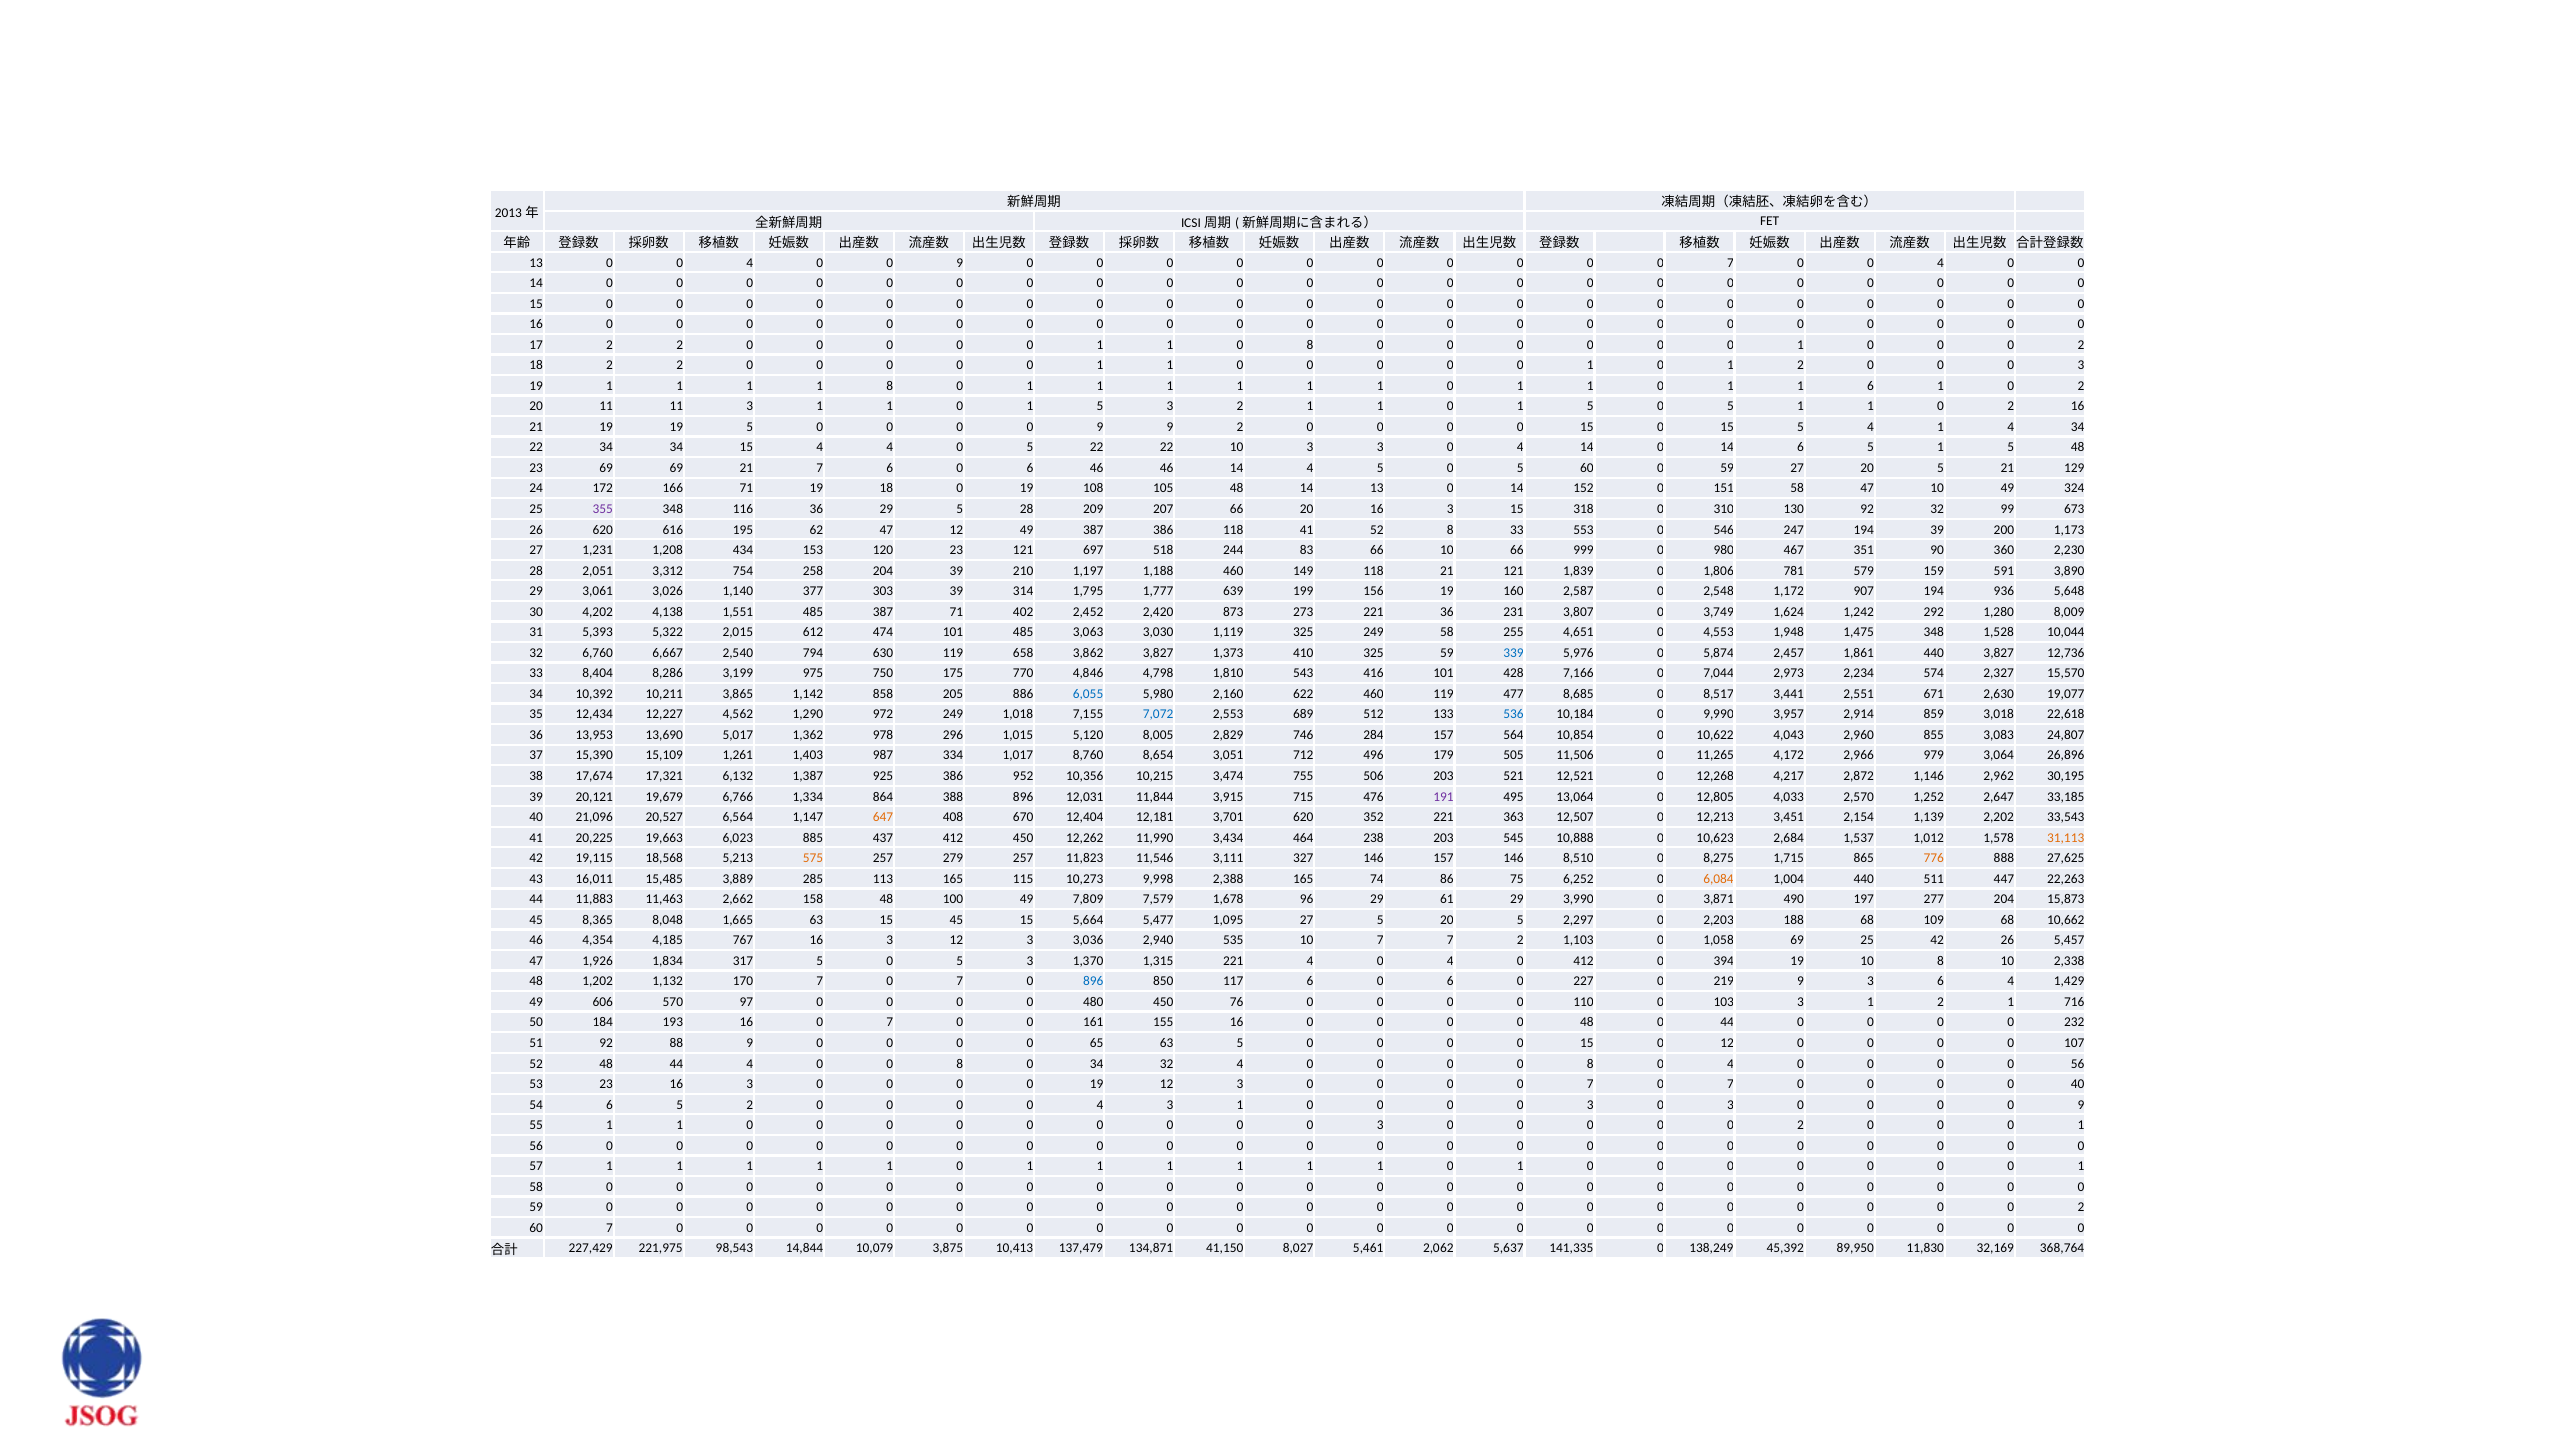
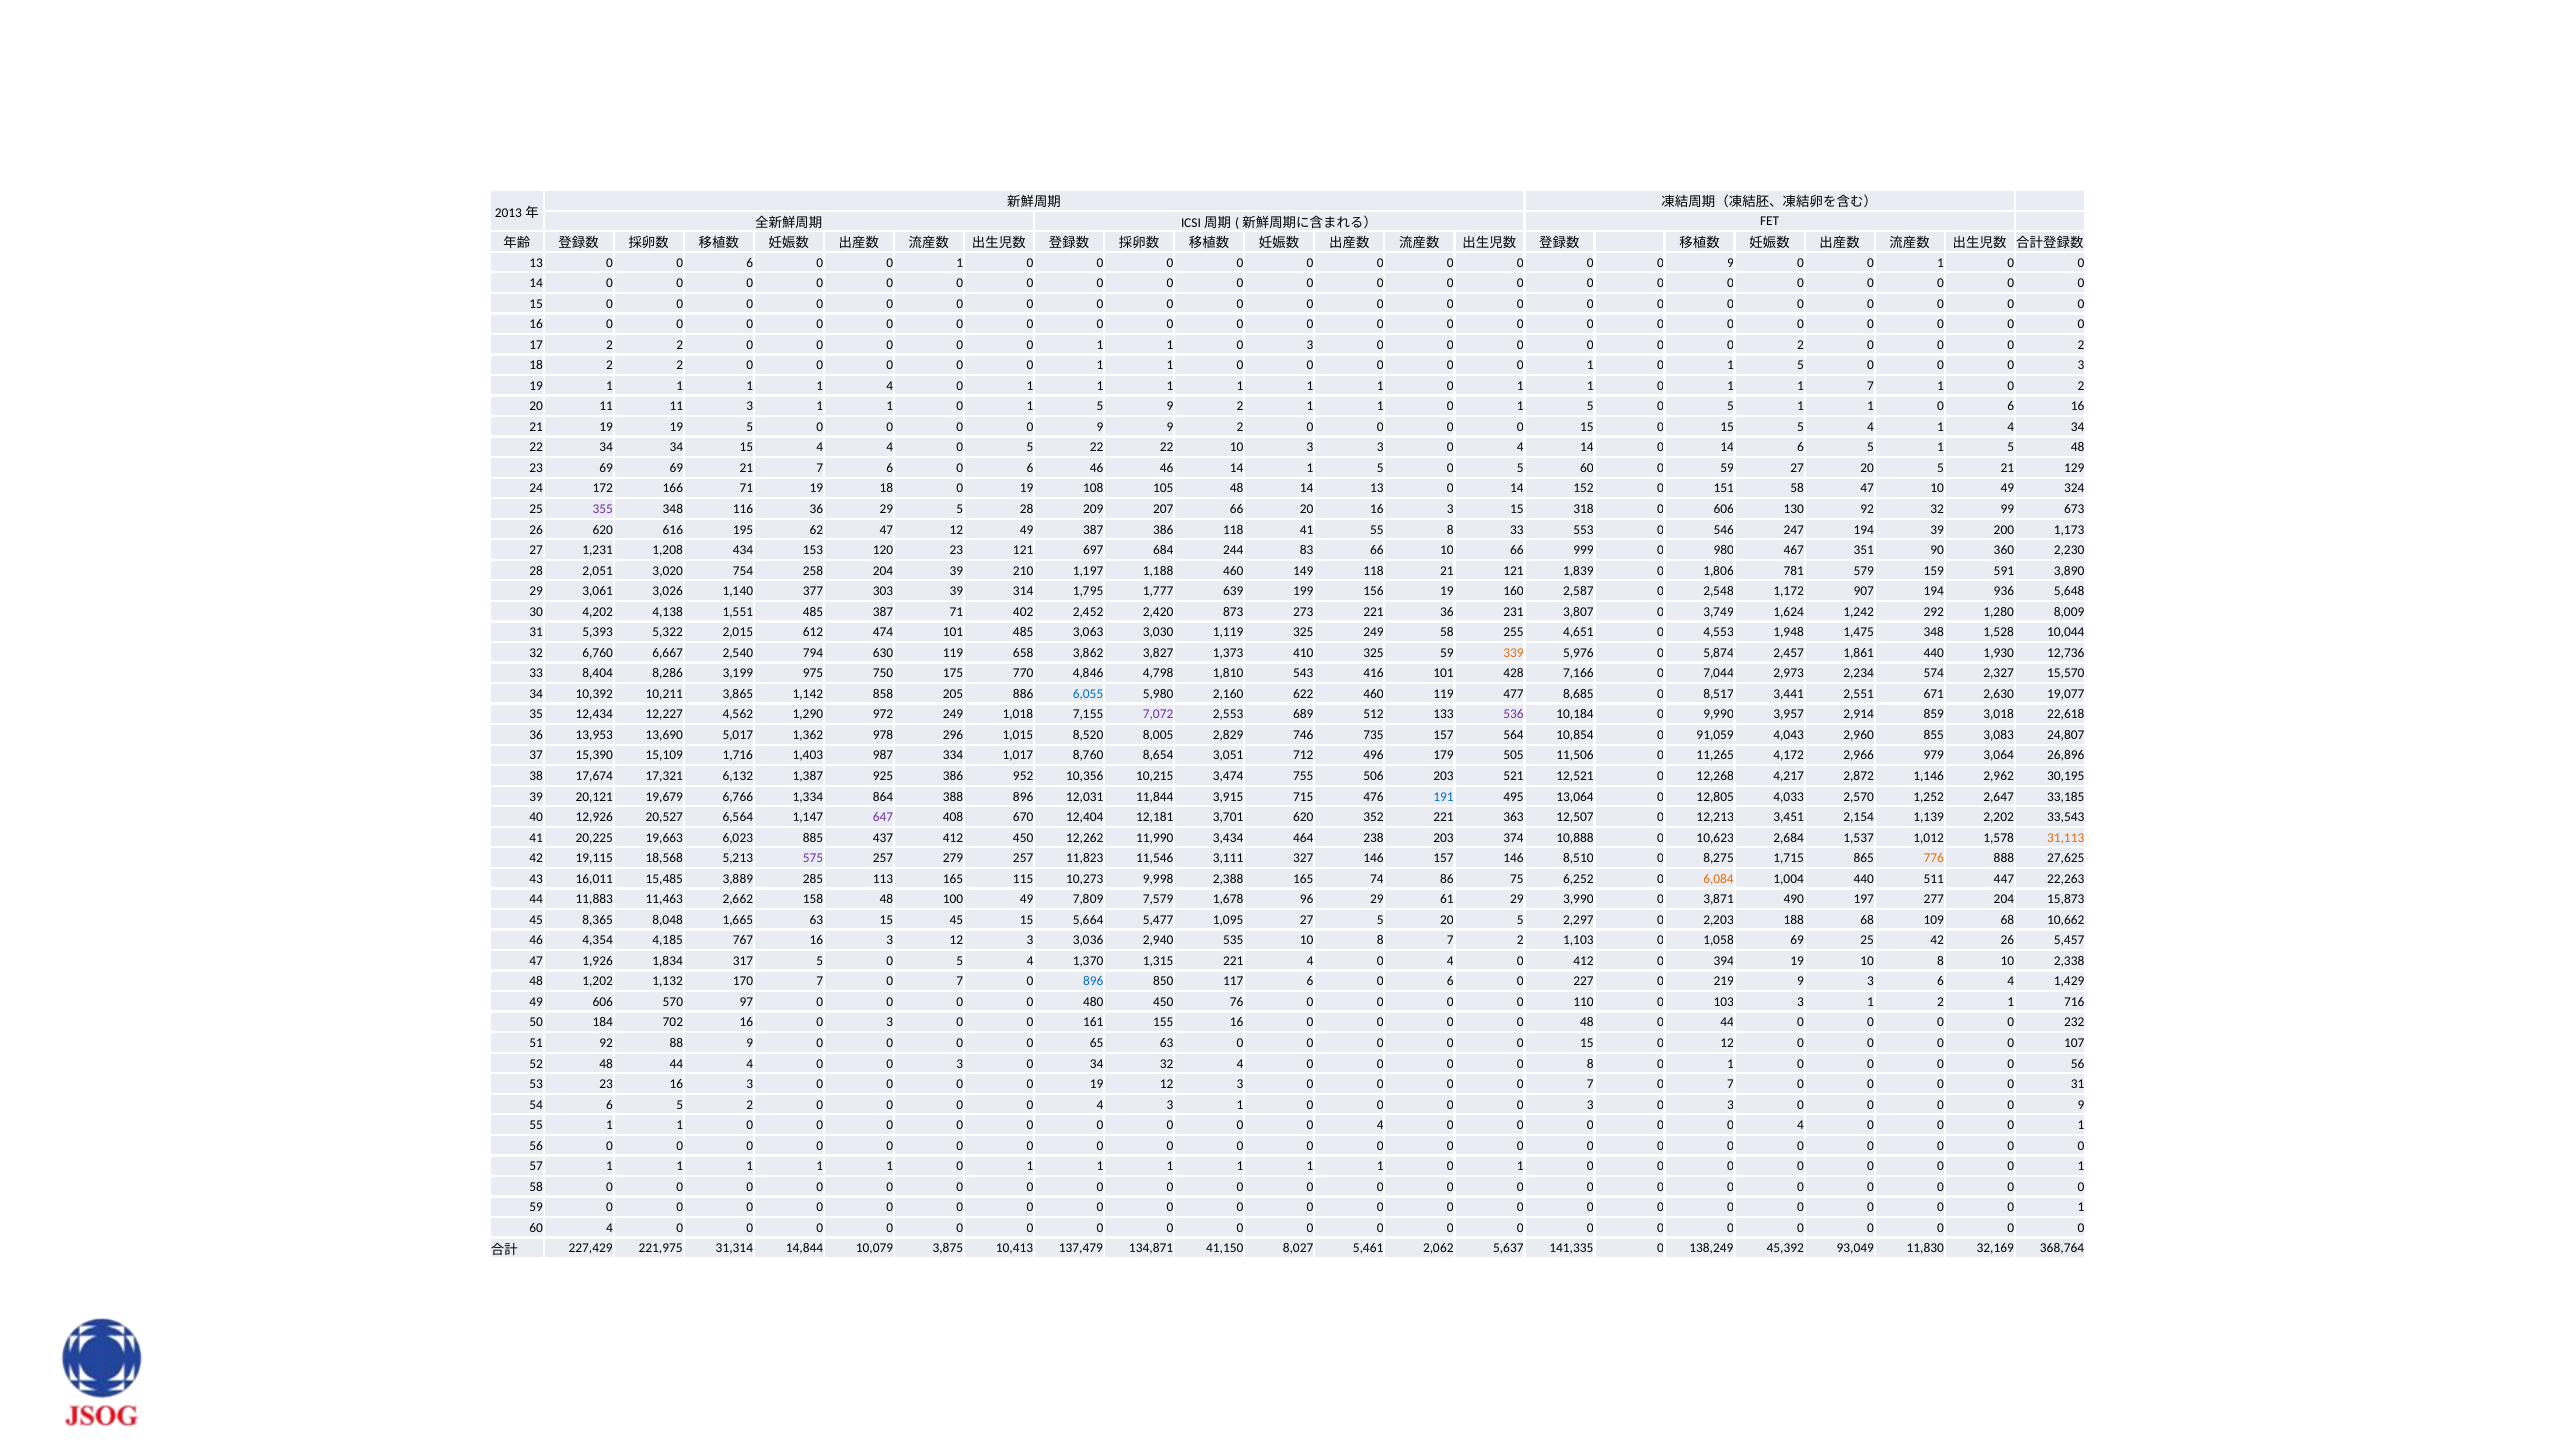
13 0 0 4: 4 -> 6
9 at (960, 263): 9 -> 1
7 at (1730, 263): 7 -> 9
4 at (1941, 263): 4 -> 1
1 0 8: 8 -> 3
1 at (1801, 345): 1 -> 2
2 at (1801, 365): 2 -> 5
1 1 8: 8 -> 4
1 6: 6 -> 7
1 5 3: 3 -> 9
1 1 0 2: 2 -> 6
14 4: 4 -> 1
0 310: 310 -> 606
41 52: 52 -> 55
518: 518 -> 684
3,312: 3,312 -> 3,020
339 colour: blue -> orange
440 3,827: 3,827 -> 1,930
7,072 colour: blue -> purple
536 colour: blue -> purple
5,120: 5,120 -> 8,520
284: 284 -> 735
10,622: 10,622 -> 91,059
1,261: 1,261 -> 1,716
191 colour: purple -> blue
21,096: 21,096 -> 12,926
647 colour: orange -> purple
545: 545 -> 374
575 colour: orange -> purple
535 10 7: 7 -> 8
0 5 3: 3 -> 4
193: 193 -> 702
16 0 7: 7 -> 3
63 5: 5 -> 0
4 0 0 8: 8 -> 3
8 0 4: 4 -> 1
0 40: 40 -> 31
3 at (1380, 1125): 3 -> 4
2 at (1801, 1125): 2 -> 4
2 at (2081, 1207): 2 -> 1
60 7: 7 -> 4
98,543: 98,543 -> 31,314
89,950: 89,950 -> 93,049
